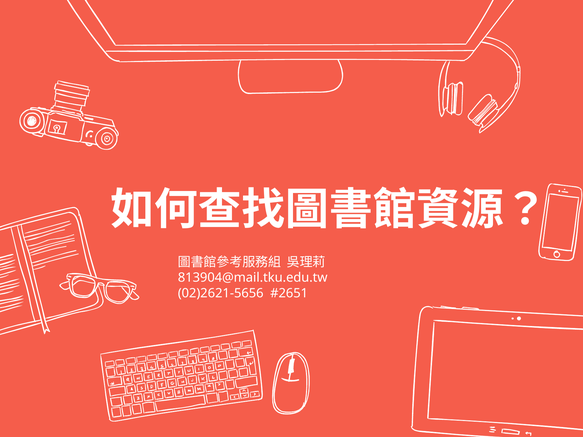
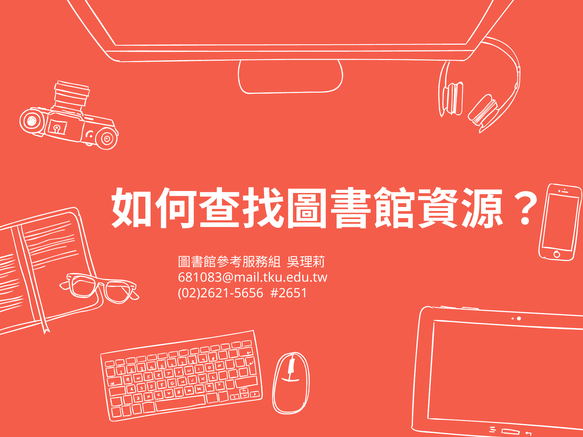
813904@mail.tku.edu.tw: 813904@mail.tku.edu.tw -> 681083@mail.tku.edu.tw
